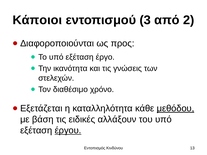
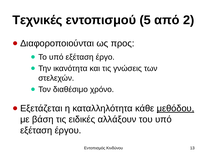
Κάποιοι: Κάποιοι -> Τεχνικές
3: 3 -> 5
έργου underline: present -> none
